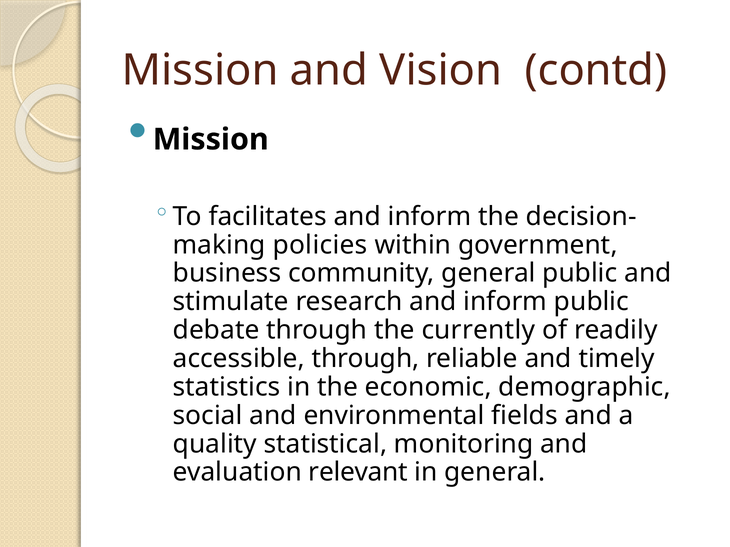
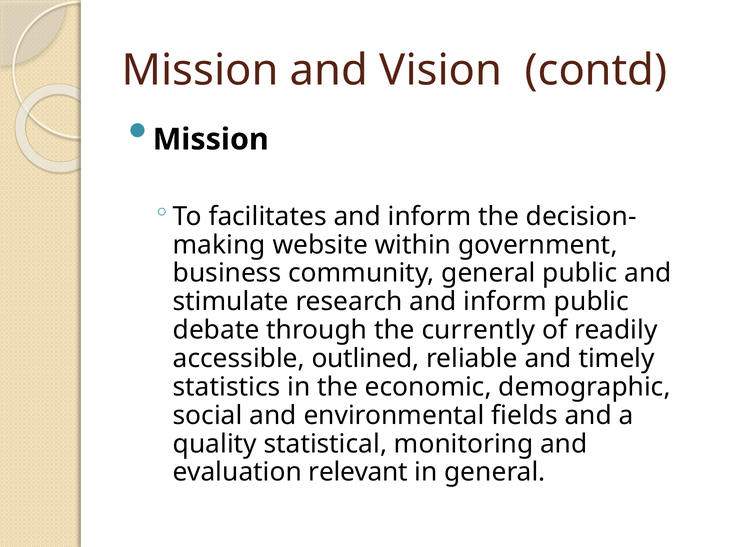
policies: policies -> website
accessible through: through -> outlined
